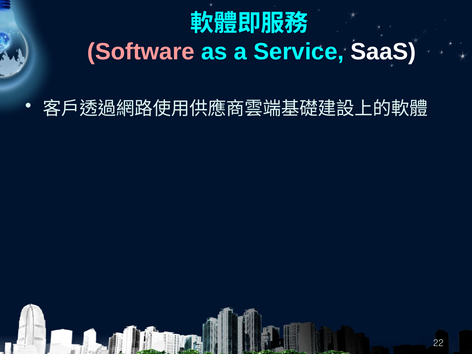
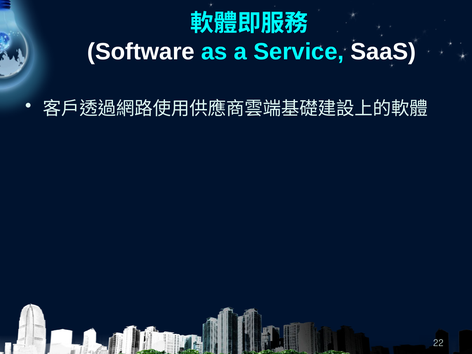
Software colour: pink -> white
